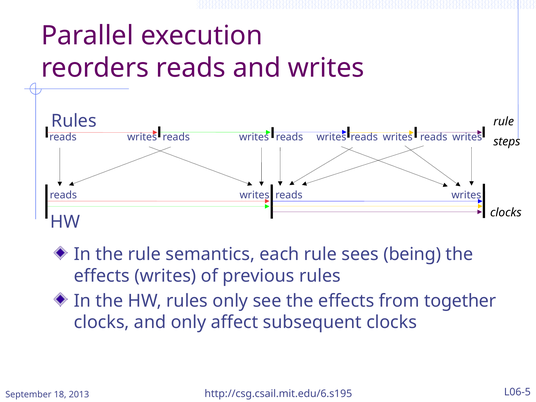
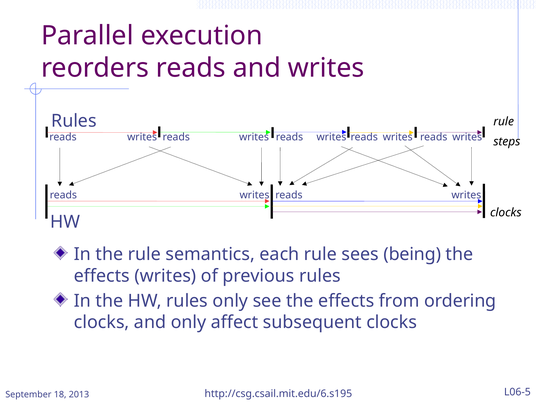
together: together -> ordering
